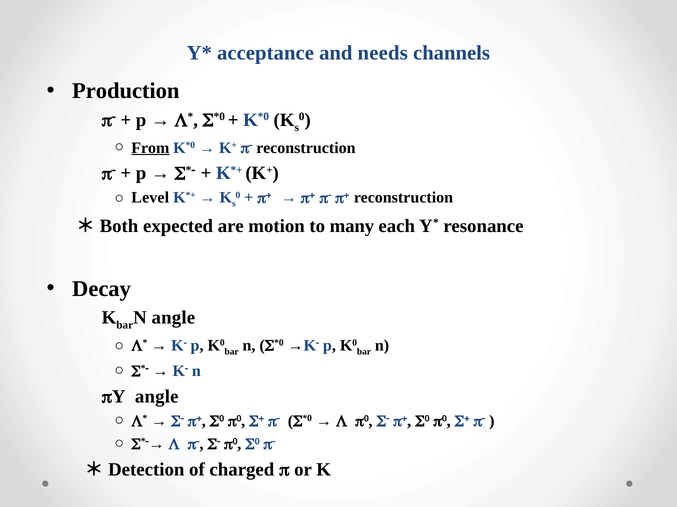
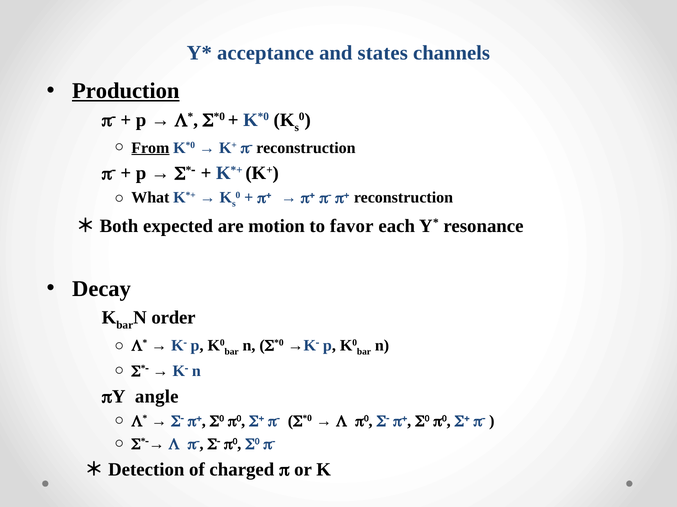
needs: needs -> states
Production underline: none -> present
Level: Level -> What
many: many -> favor
N angle: angle -> order
